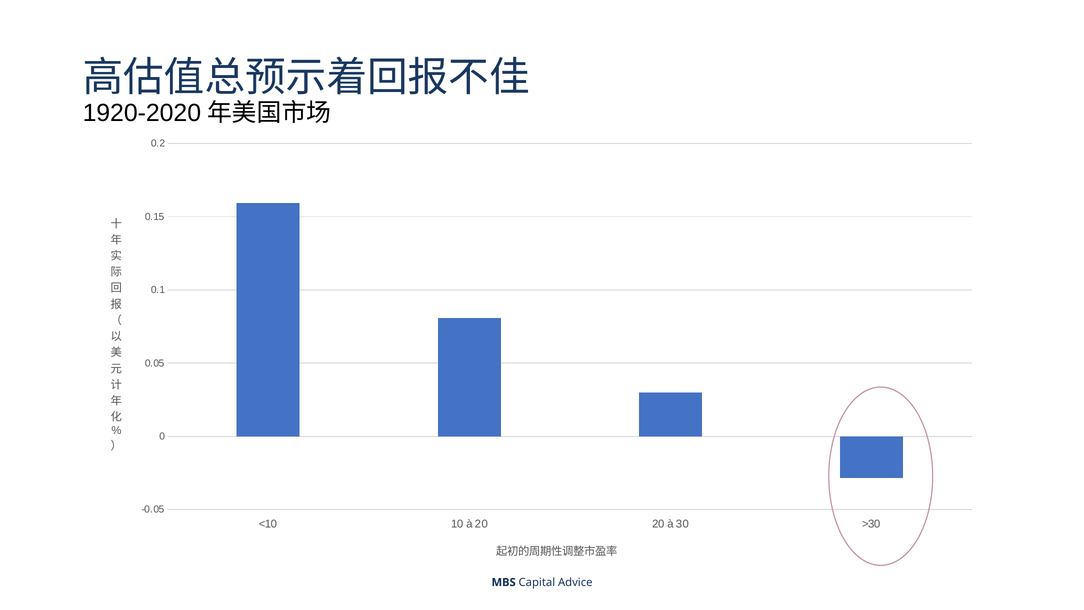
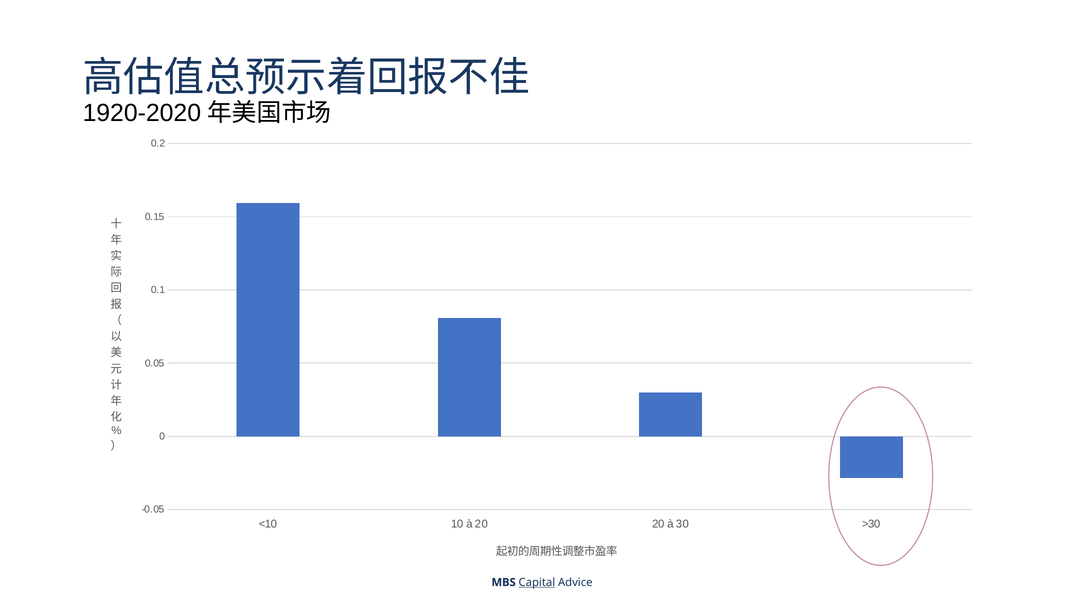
Capital underline: none -> present
